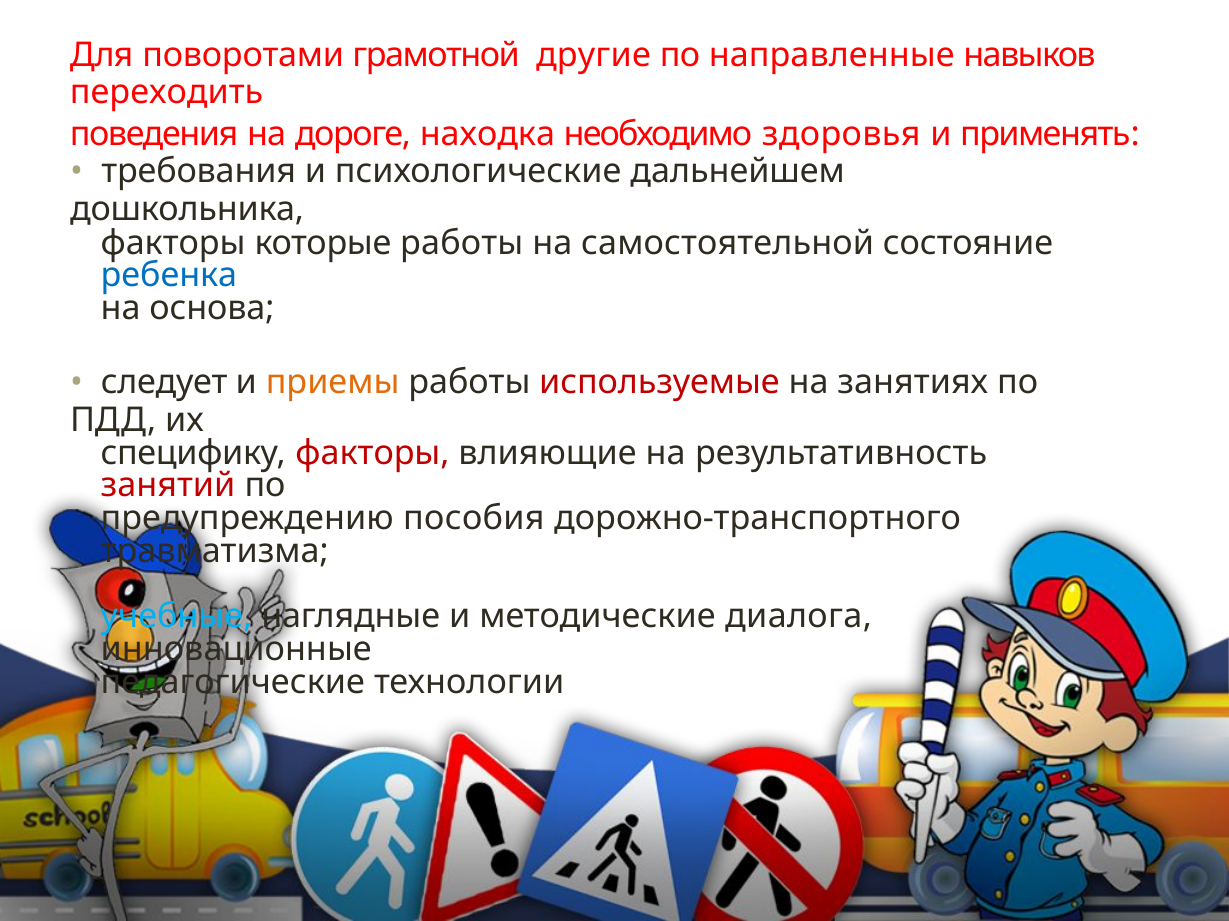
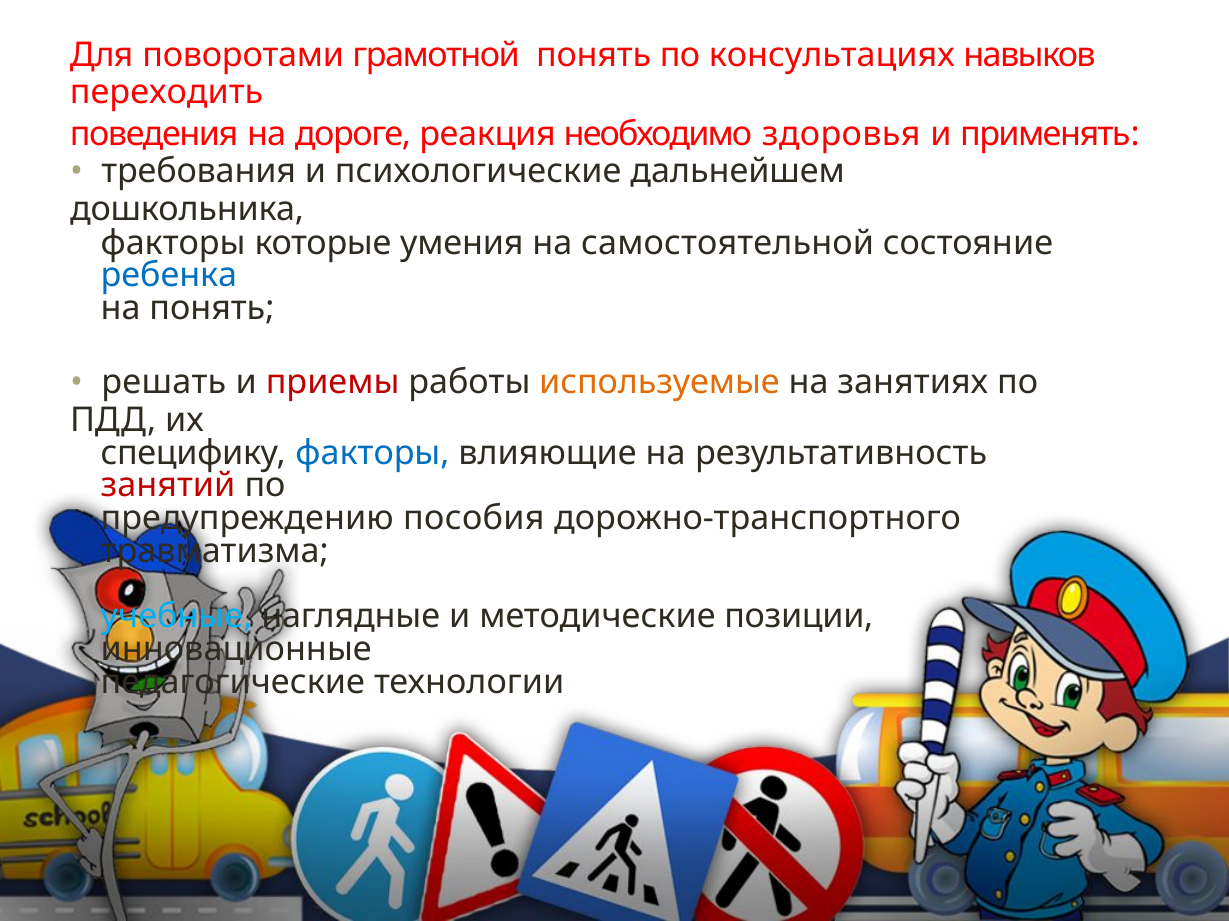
грамотной другие: другие -> понять
направленные: направленные -> консультациях
находка: находка -> реакция
которые работы: работы -> умения
на основа: основа -> понять
следует: следует -> решать
приемы colour: orange -> red
используемые colour: red -> orange
факторы at (372, 453) colour: red -> blue
диалога: диалога -> позиции
